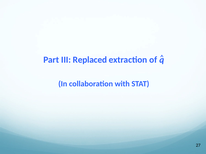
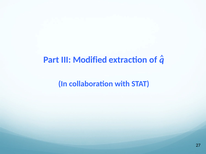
Replaced: Replaced -> Modified
